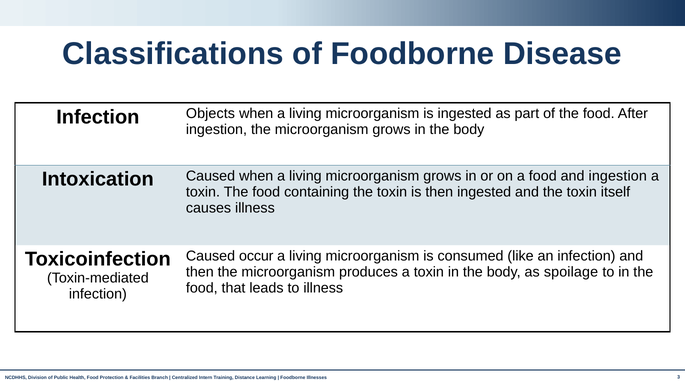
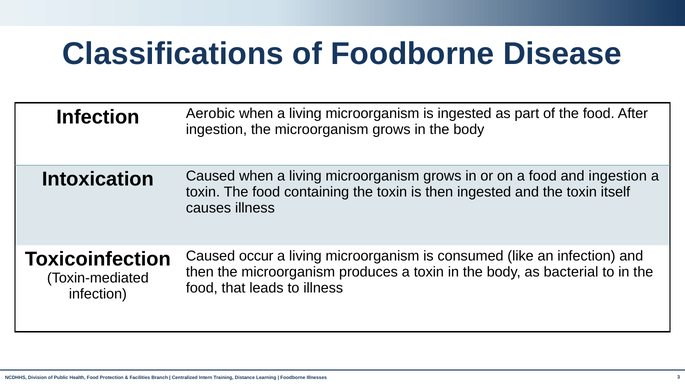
Objects: Objects -> Aerobic
spoilage: spoilage -> bacterial
